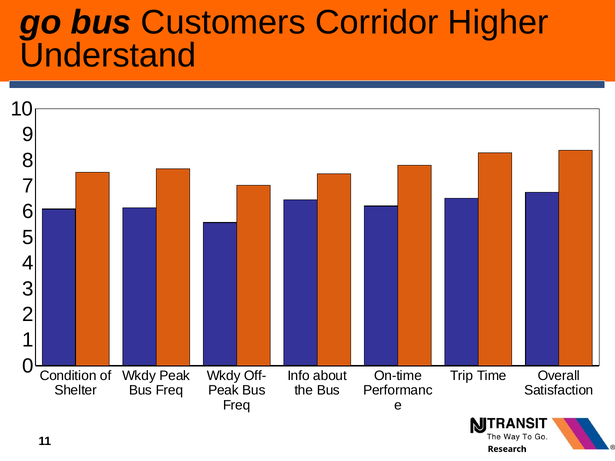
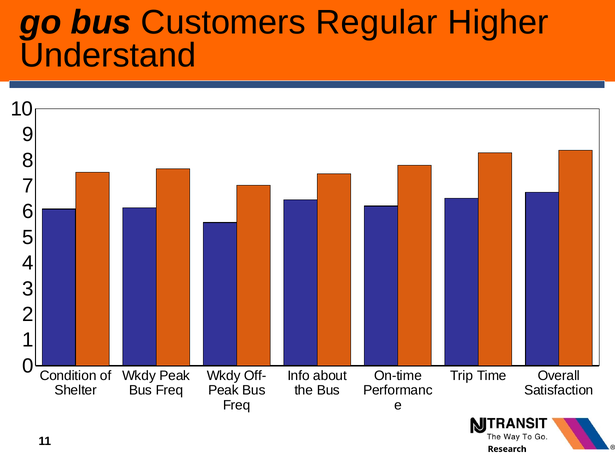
Corridor: Corridor -> Regular
